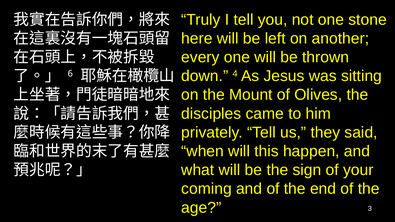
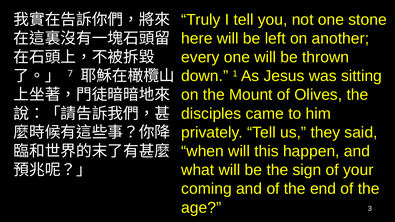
4: 4 -> 1
6: 6 -> 7
